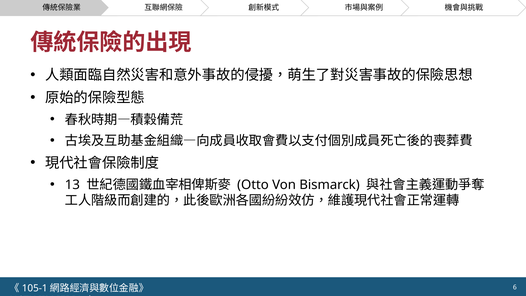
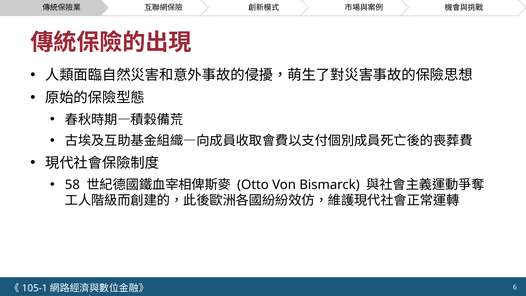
13: 13 -> 58
